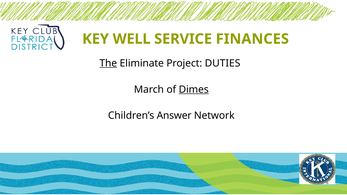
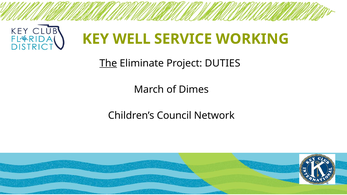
FINANCES: FINANCES -> WORKING
Dimes underline: present -> none
Answer: Answer -> Council
